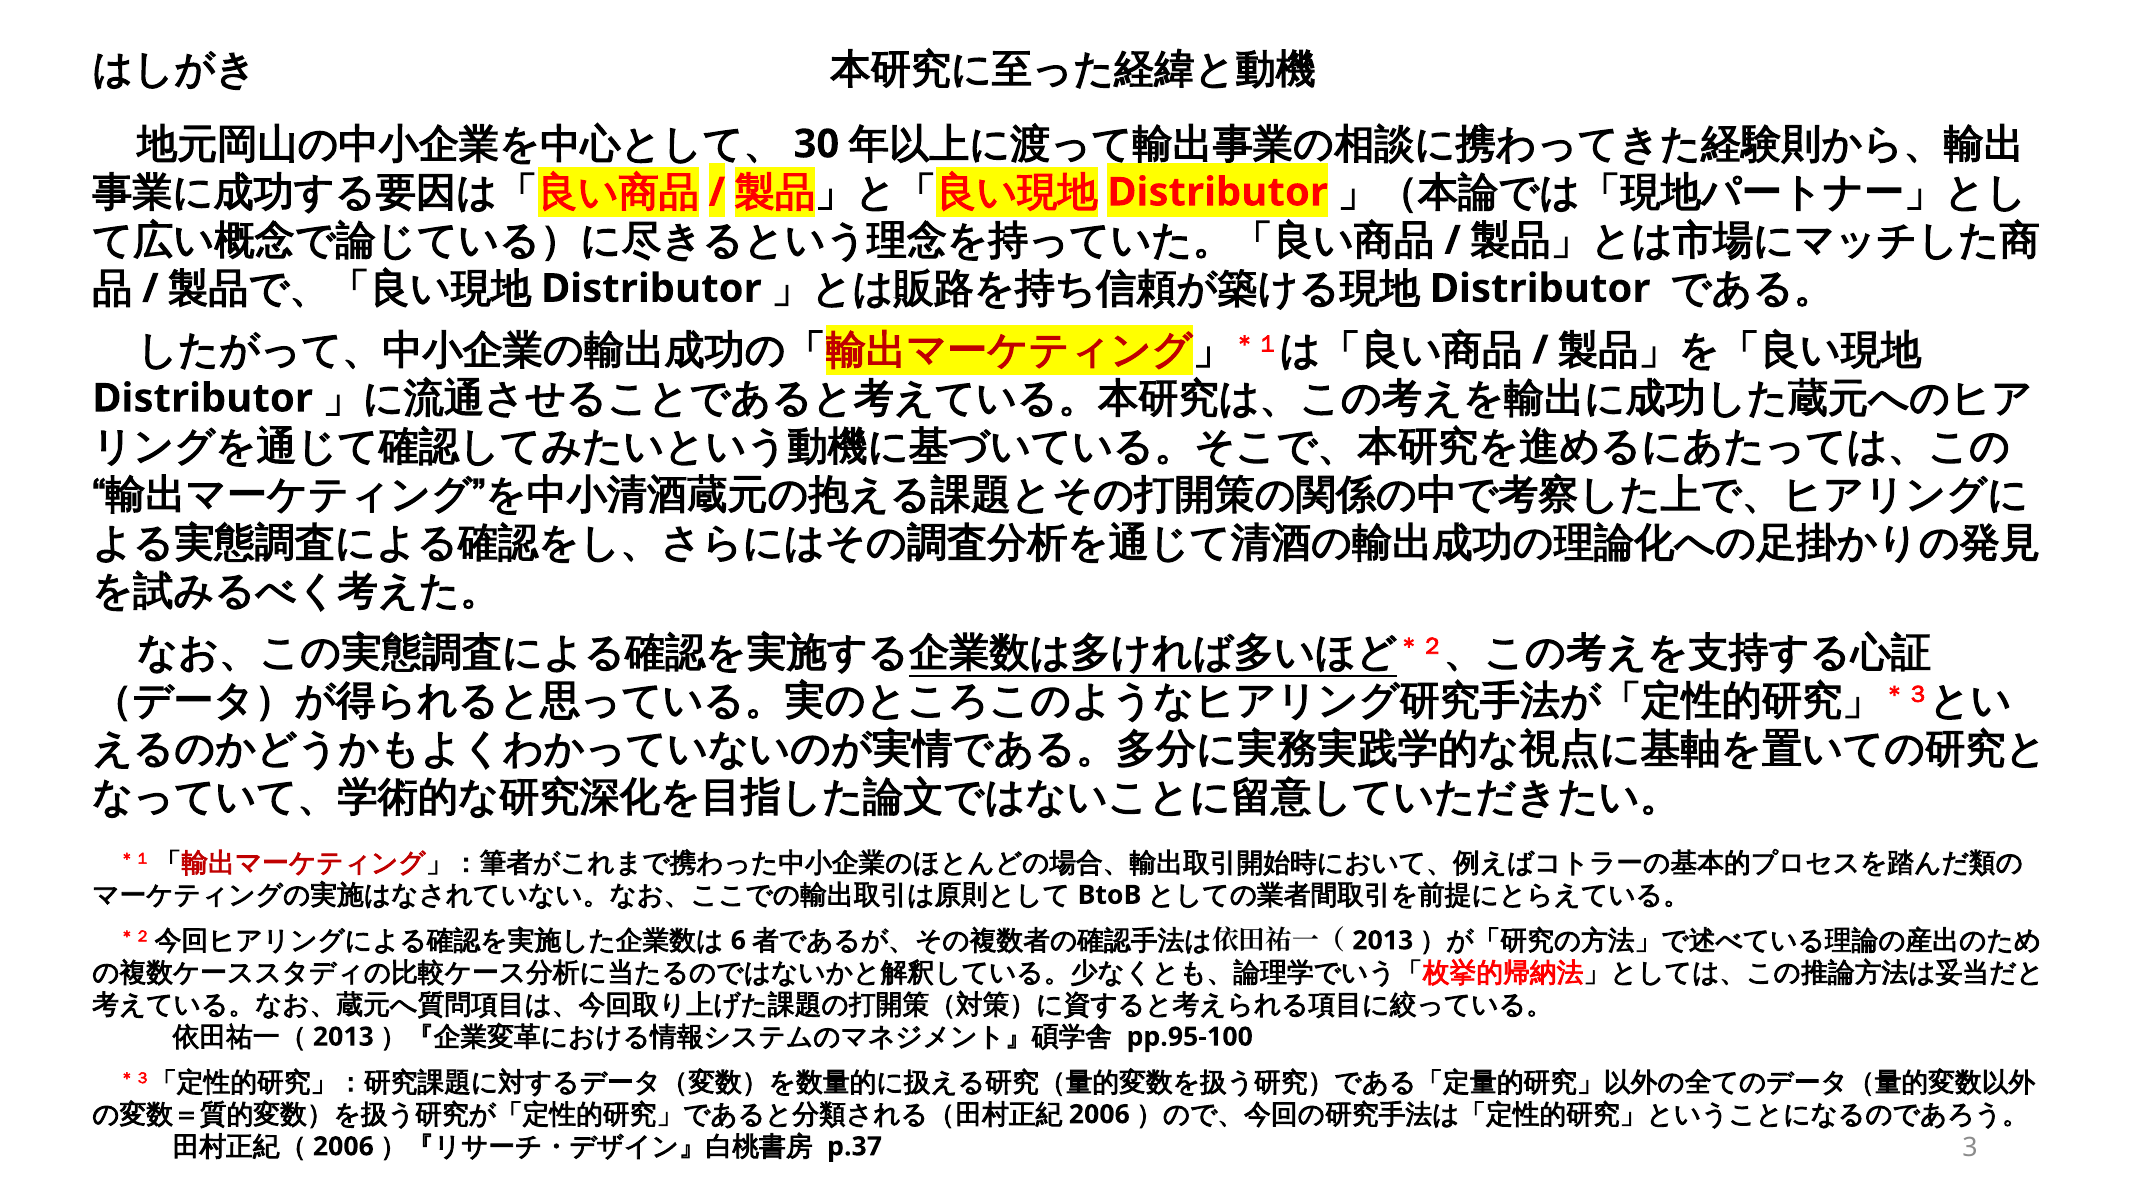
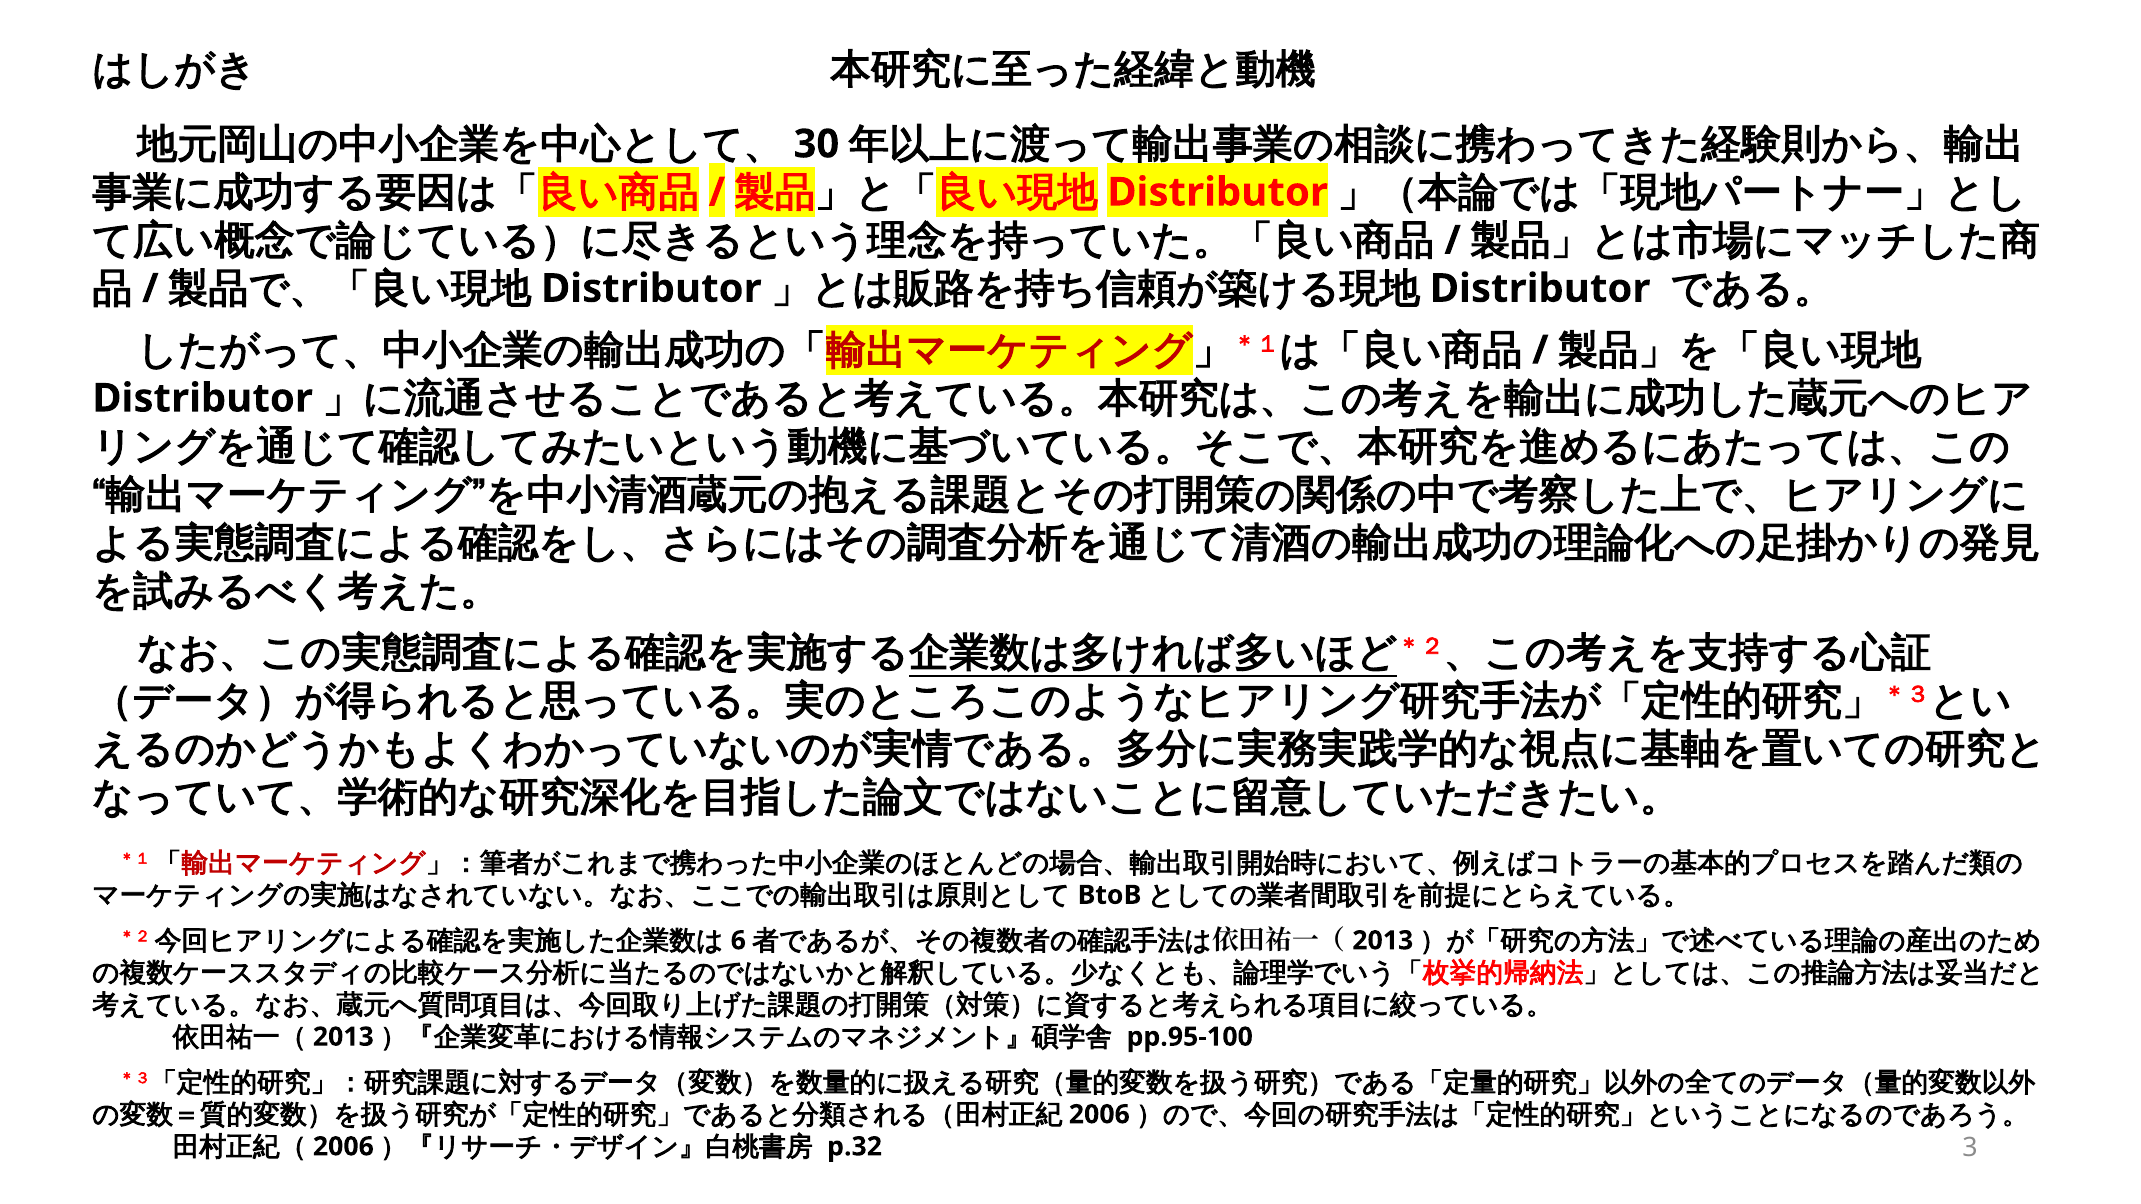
p.37: p.37 -> p.32
